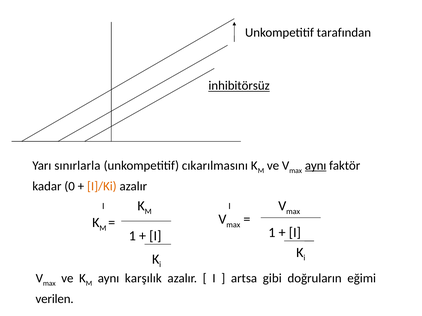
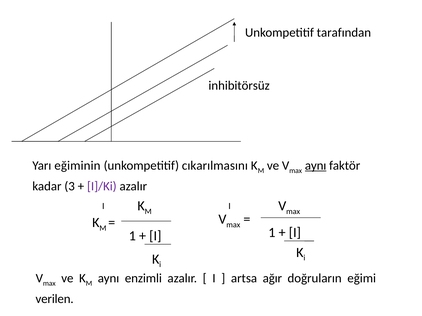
inhibitörsüz underline: present -> none
sınırlarla: sınırlarla -> eğiminin
0: 0 -> 3
I]/Ki colour: orange -> purple
karşılık: karşılık -> enzimli
gibi: gibi -> ağır
